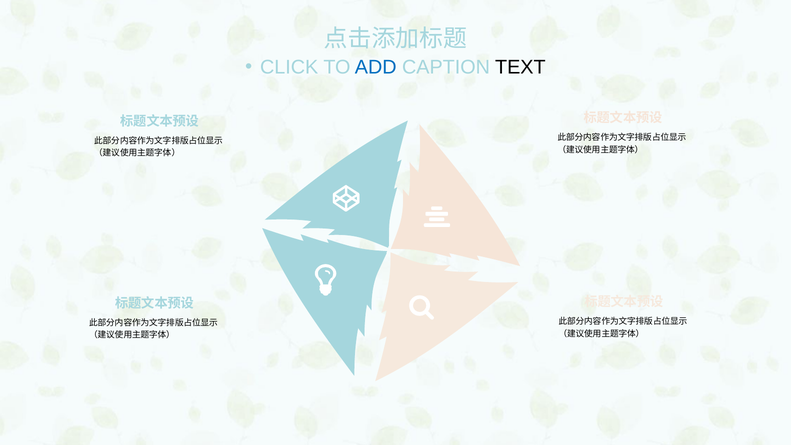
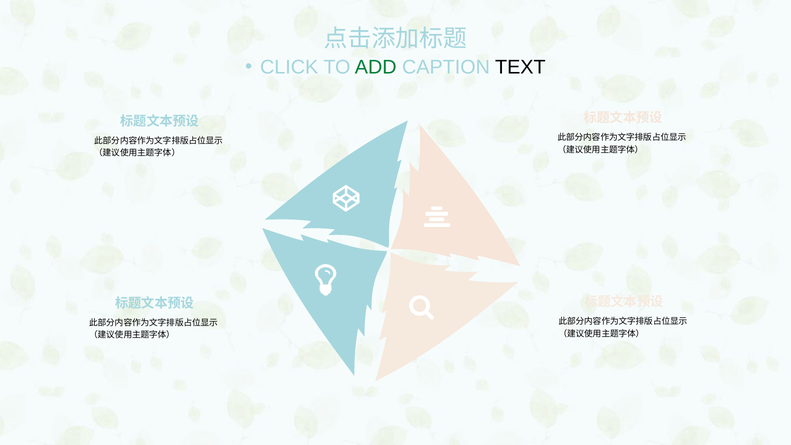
ADD colour: blue -> green
